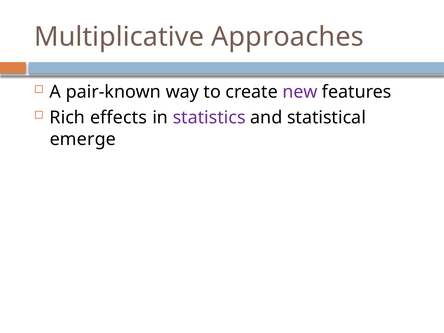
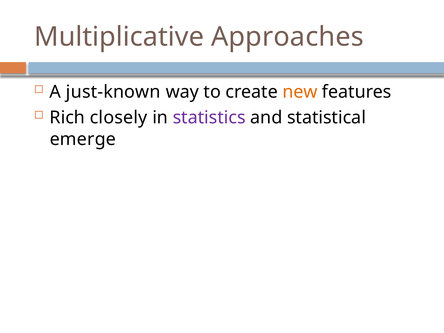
pair-known: pair-known -> just-known
new colour: purple -> orange
effects: effects -> closely
